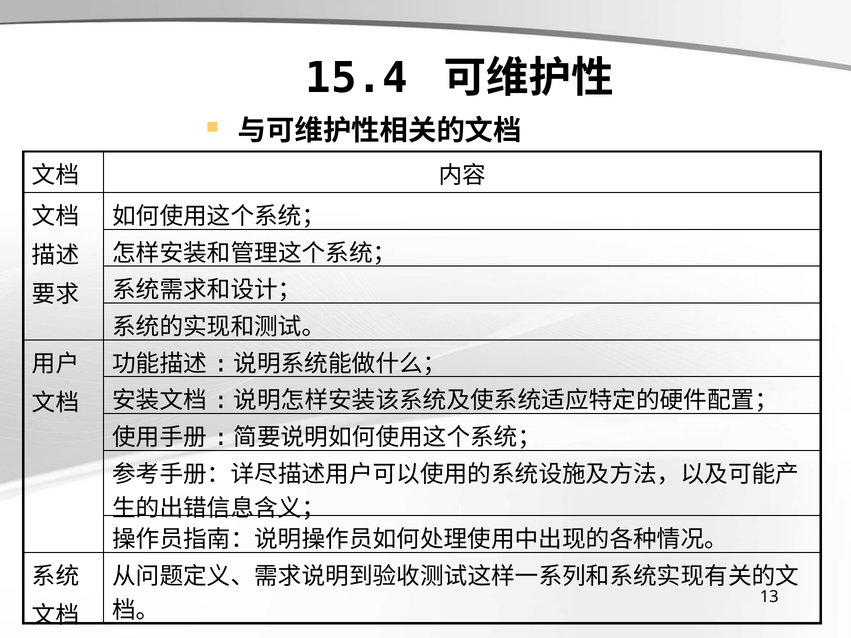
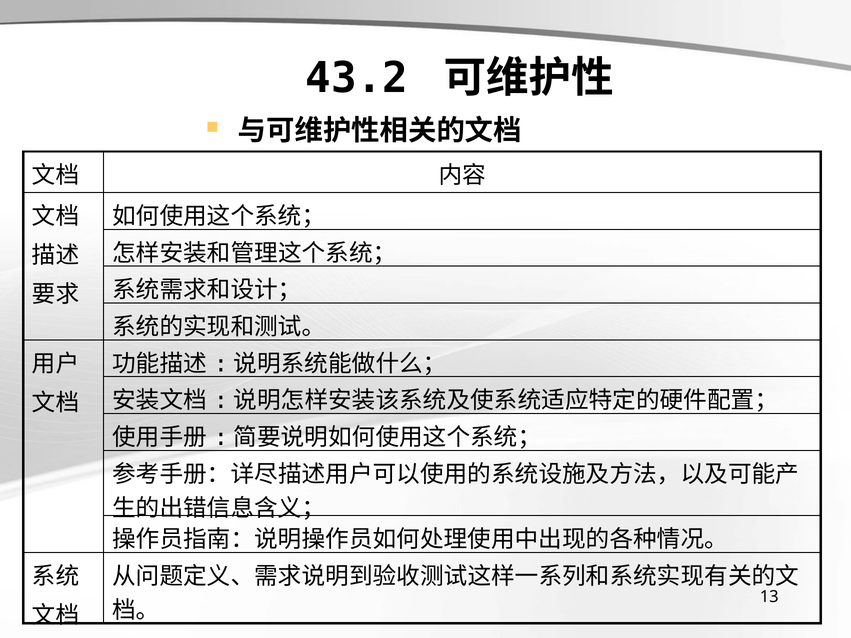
15.4: 15.4 -> 43.2
